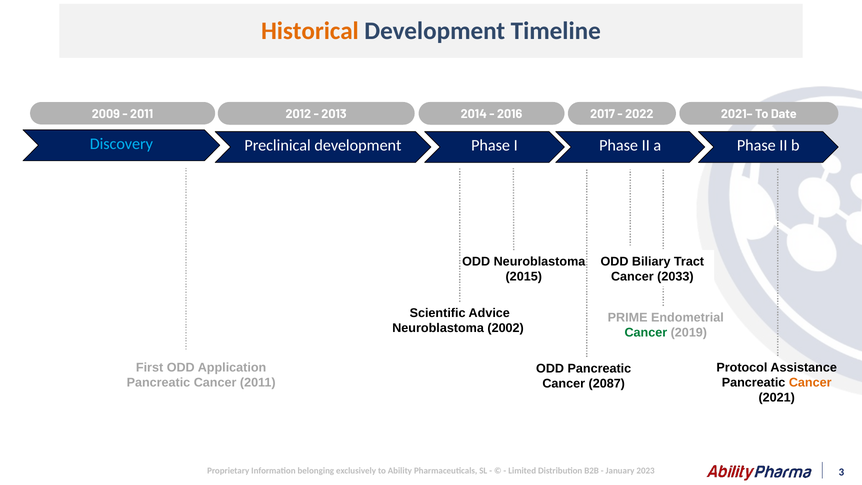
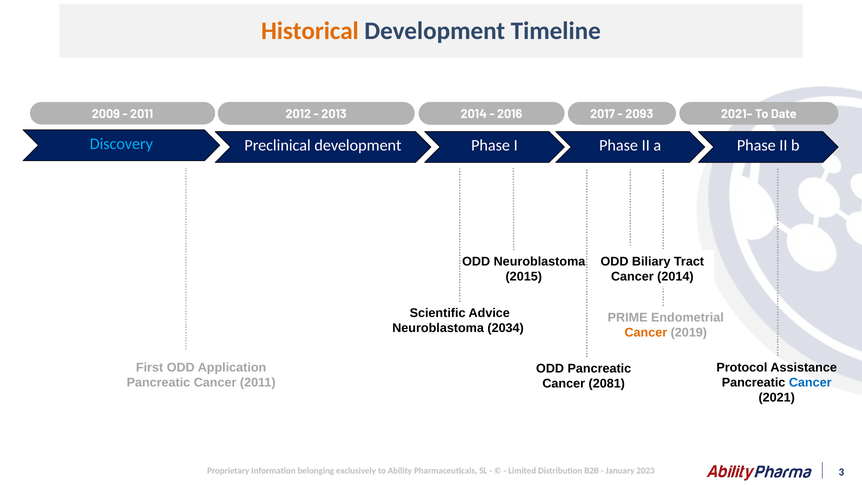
2022: 2022 -> 2093
Cancer 2033: 2033 -> 2014
2002: 2002 -> 2034
Cancer at (646, 332) colour: green -> orange
Cancer at (810, 382) colour: orange -> blue
2087: 2087 -> 2081
